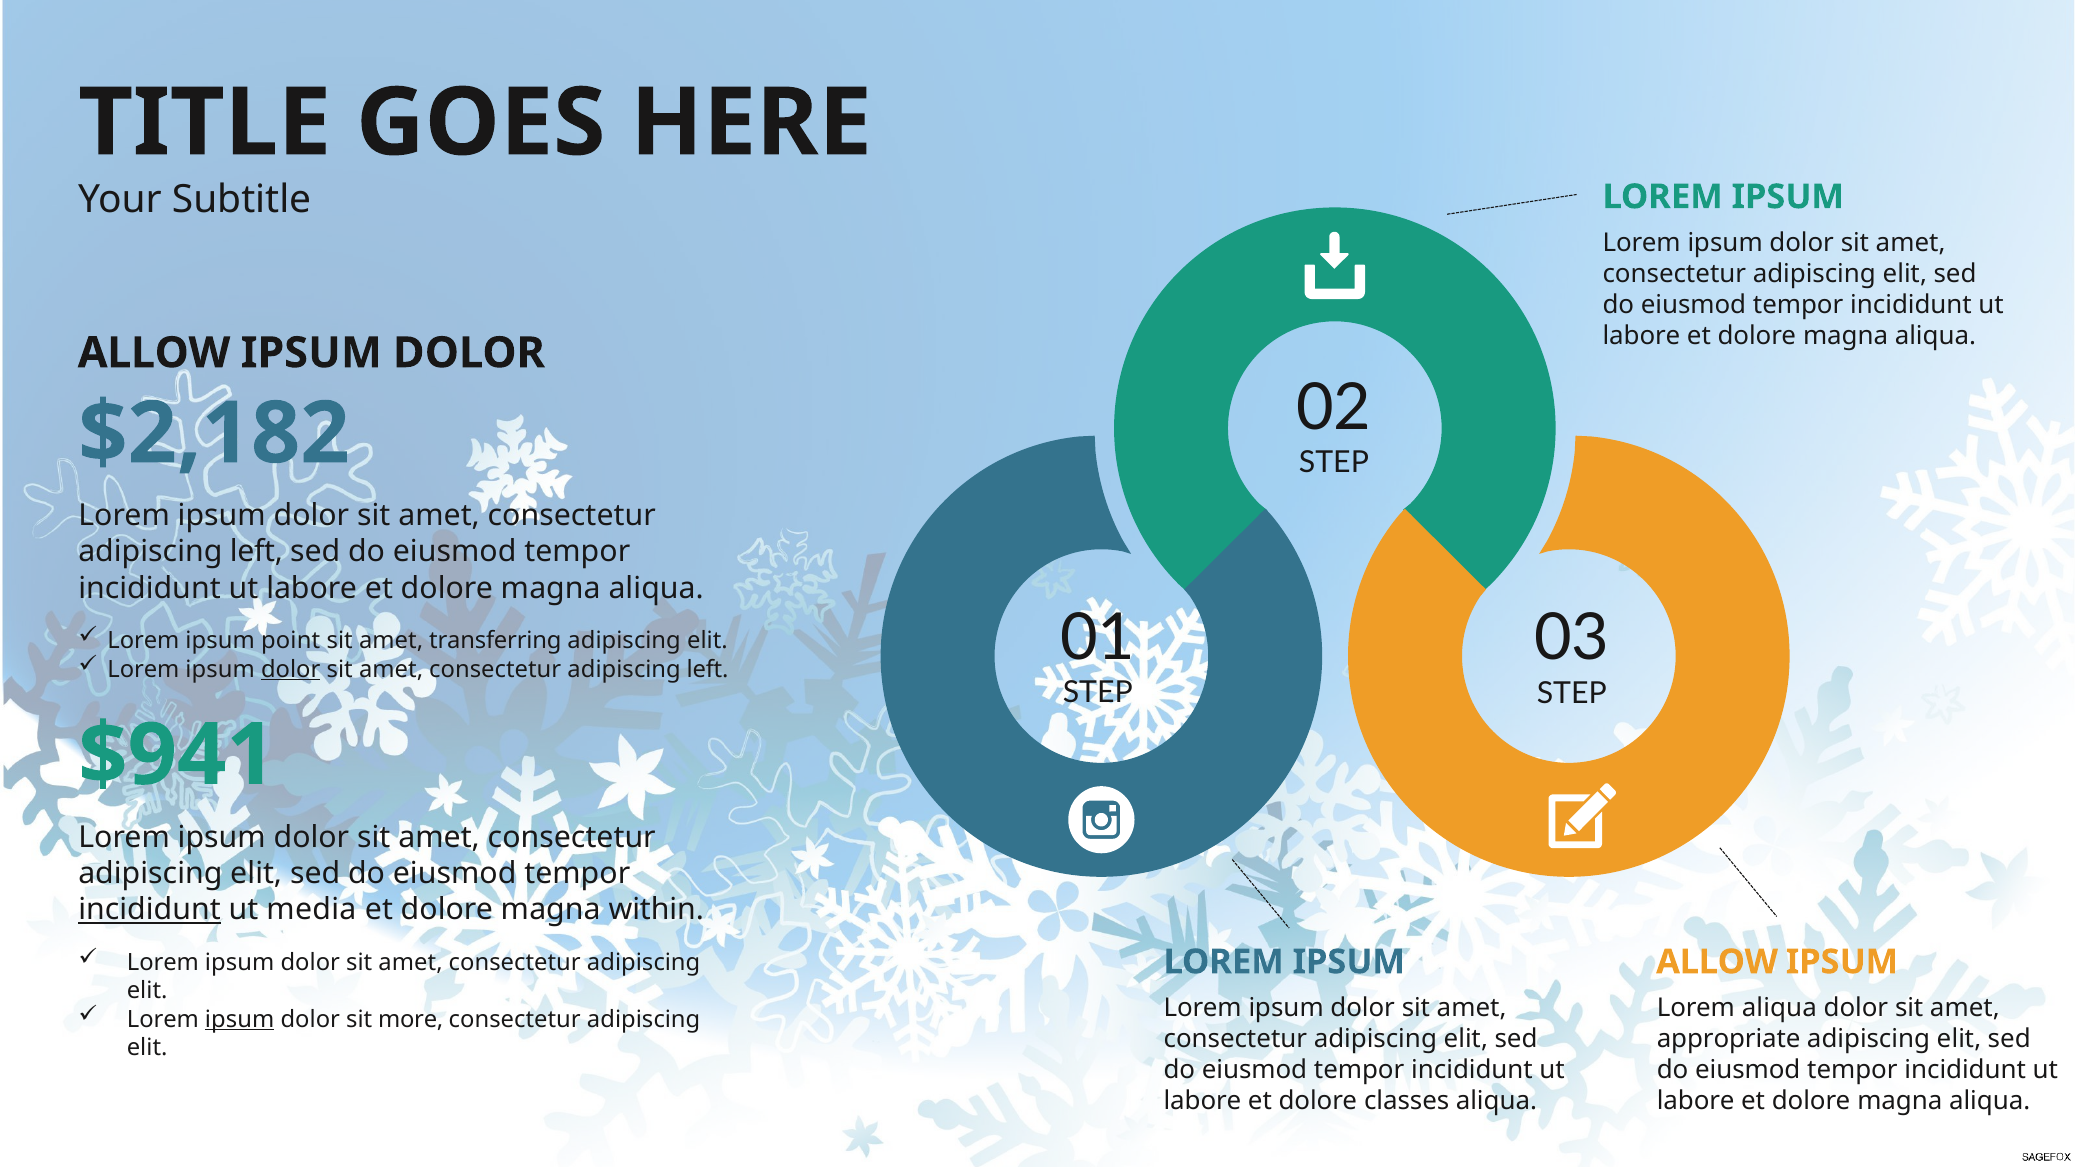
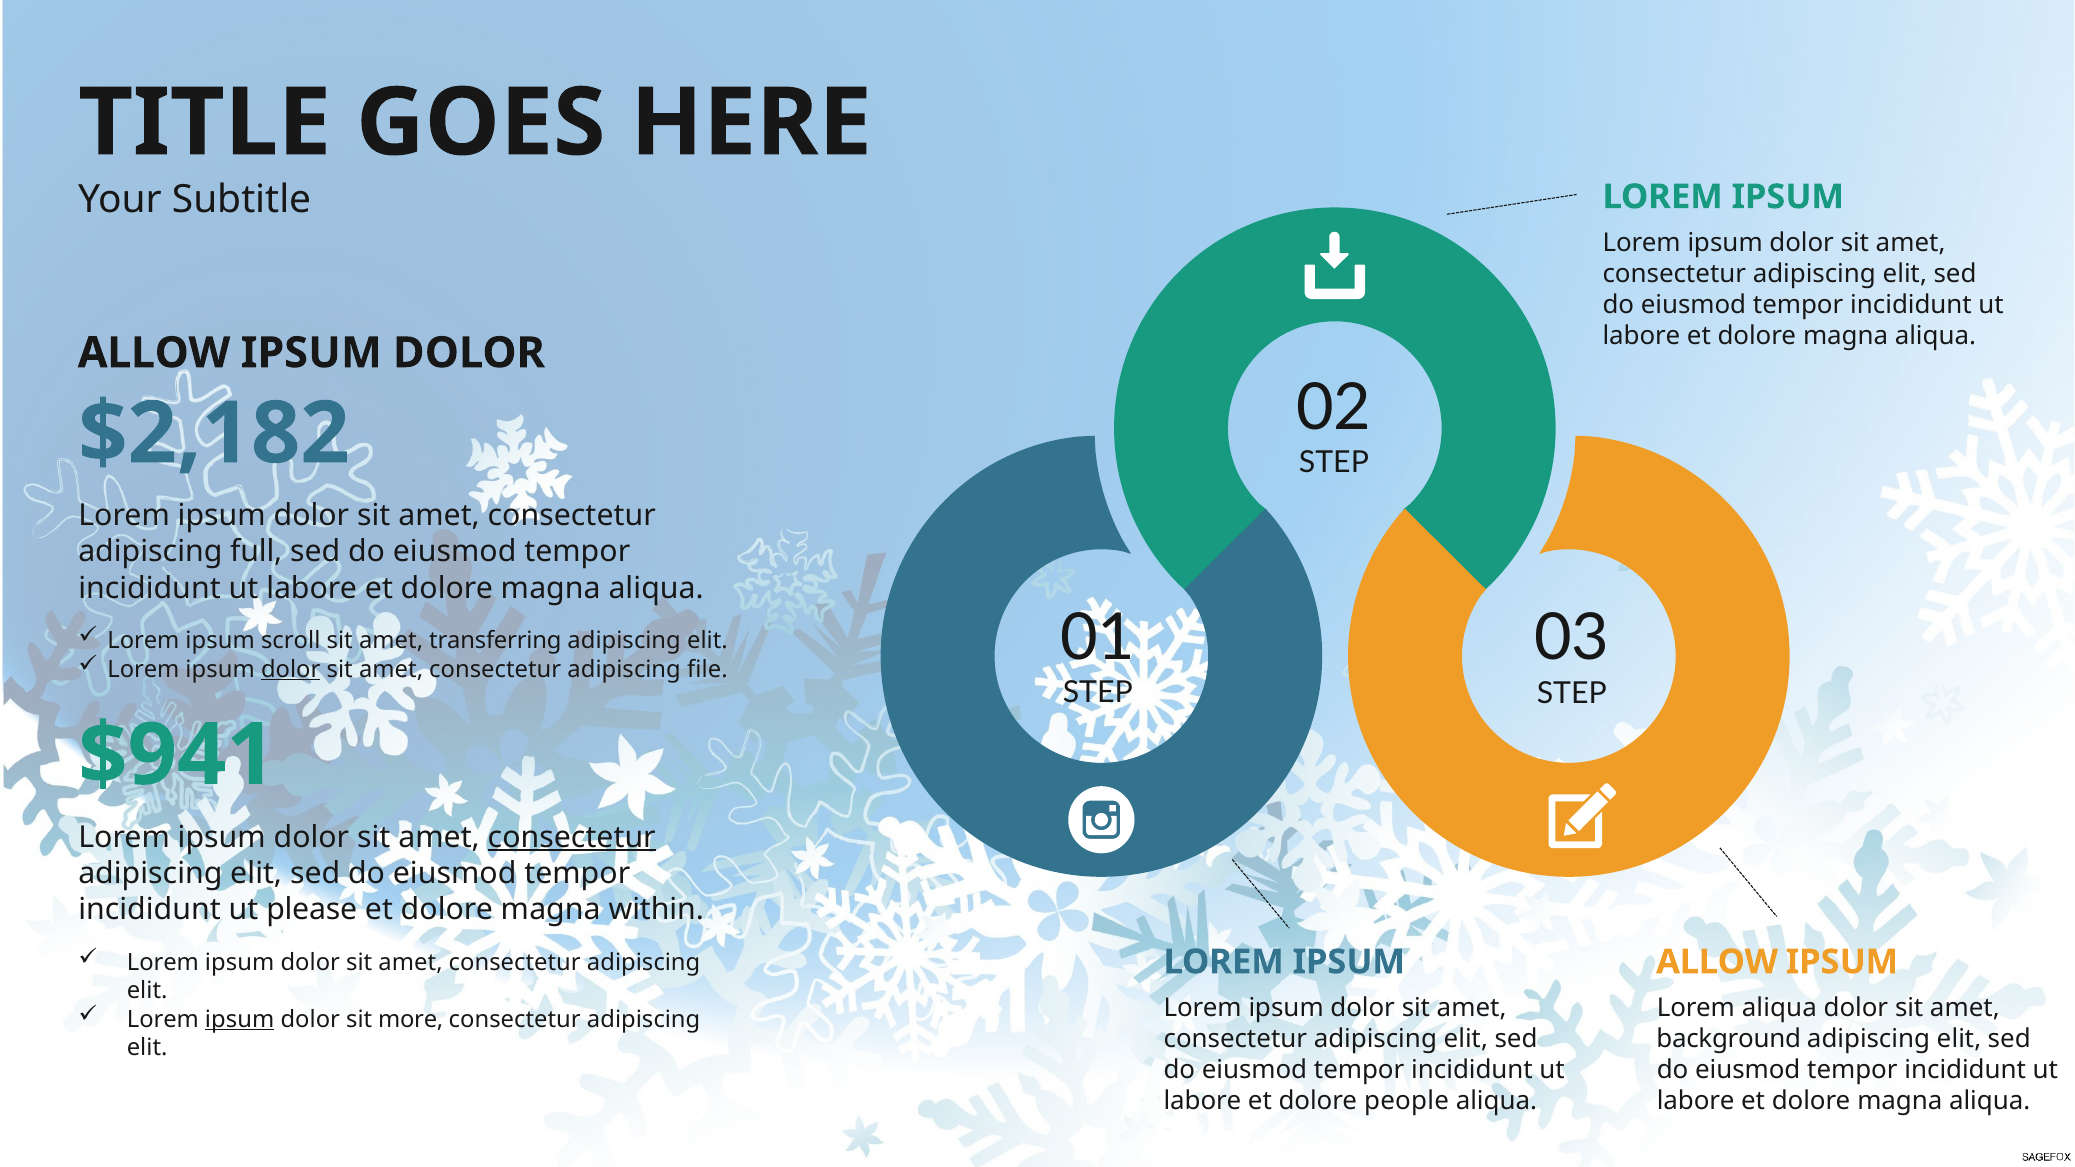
left at (256, 552): left -> full
point: point -> scroll
left at (708, 669): left -> file
consectetur at (572, 837) underline: none -> present
incididunt at (149, 910) underline: present -> none
media: media -> please
appropriate: appropriate -> background
classes: classes -> people
